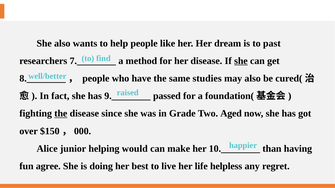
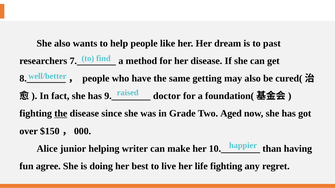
she at (241, 61) underline: present -> none
studies: studies -> getting
passed: passed -> doctor
would: would -> writer
life helpless: helpless -> fighting
